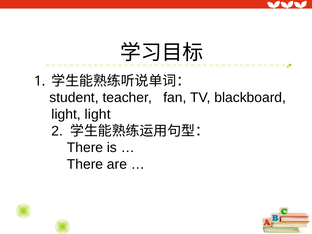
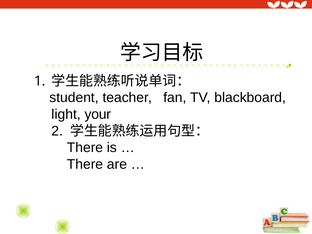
light light: light -> your
